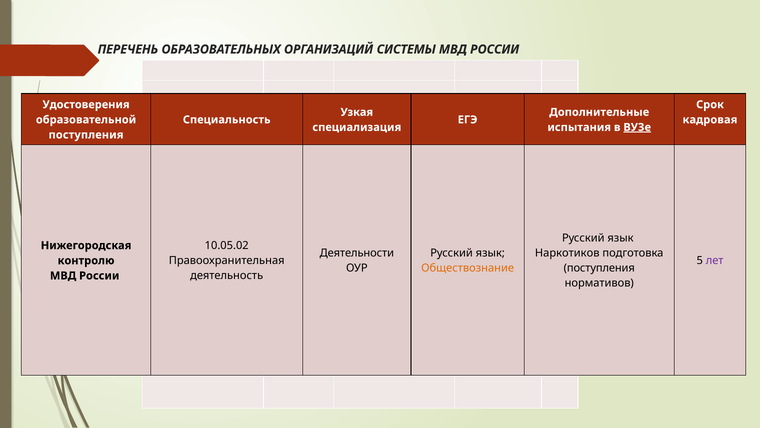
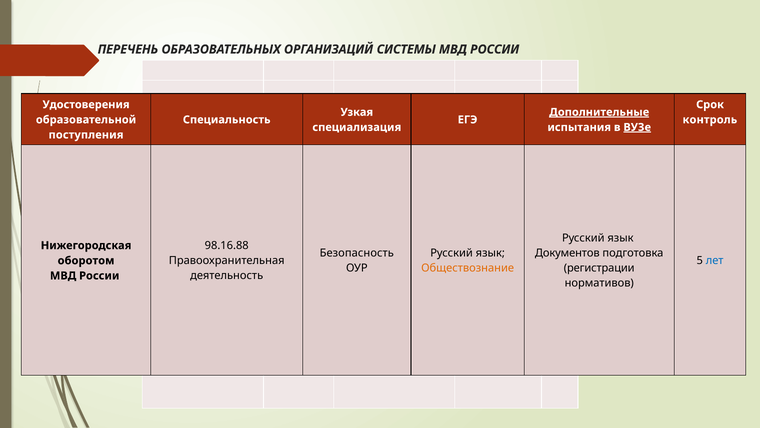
Дополнительные underline: none -> present
кадровая: кадровая -> контроль
10.05.02: 10.05.02 -> 98.16.88
Деятельности: Деятельности -> Безопасность
Наркотиков: Наркотиков -> Документов
лет colour: purple -> blue
контролю: контролю -> оборотом
поступления at (599, 268): поступления -> регистрации
